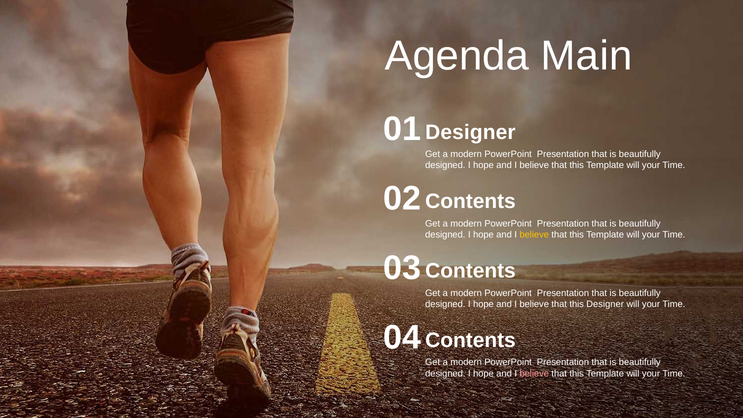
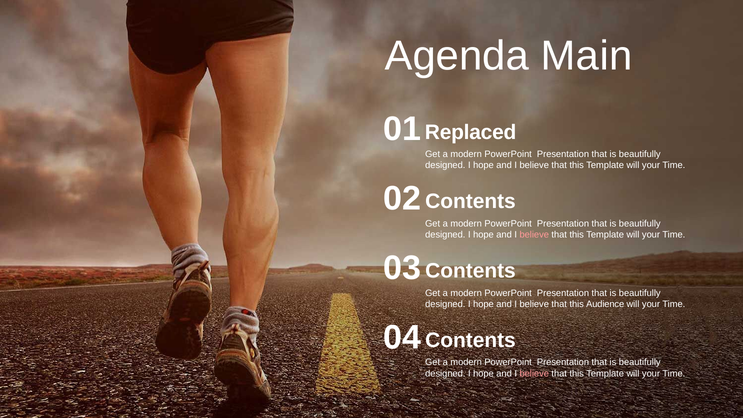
Designer at (470, 132): Designer -> Replaced
believe at (534, 235) colour: yellow -> pink
this Designer: Designer -> Audience
